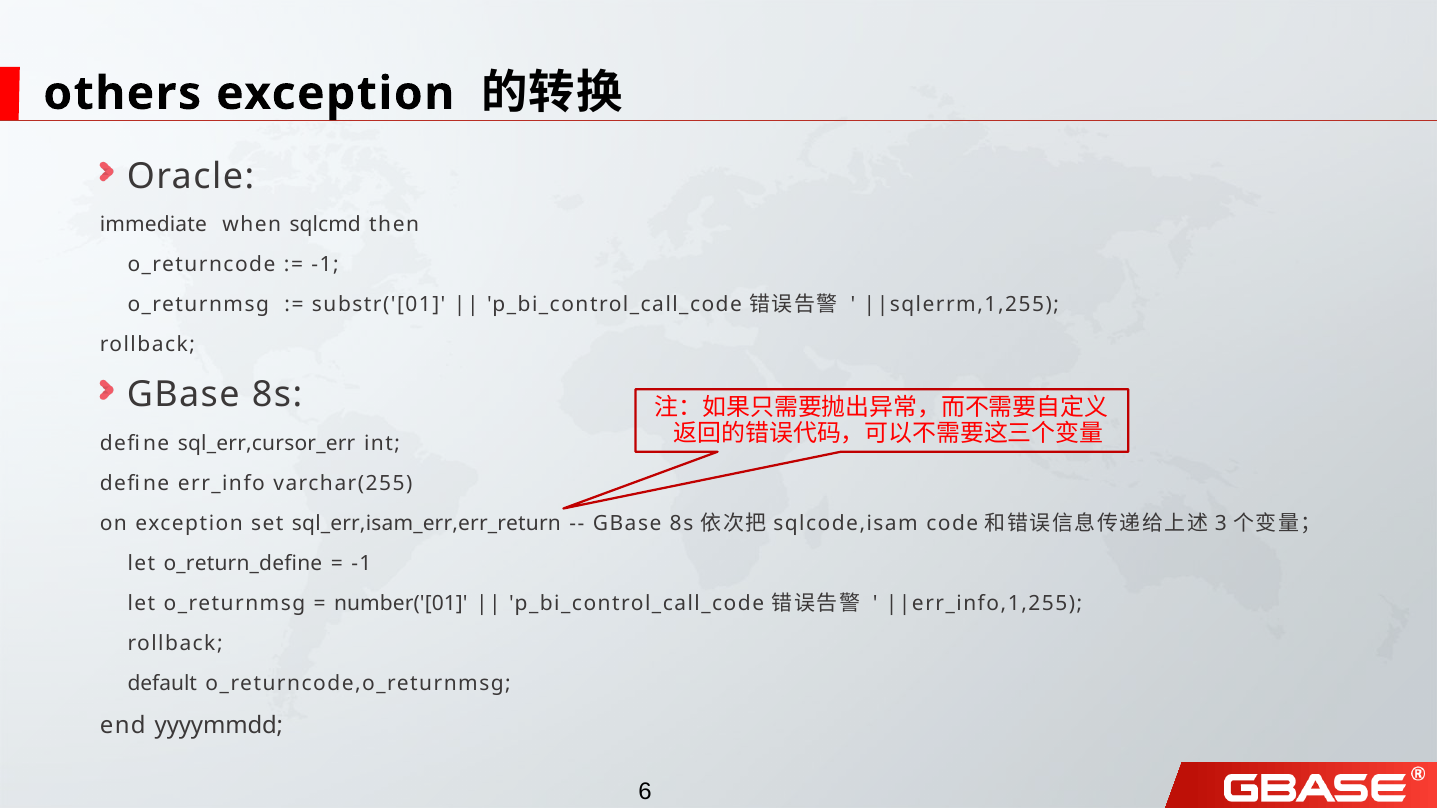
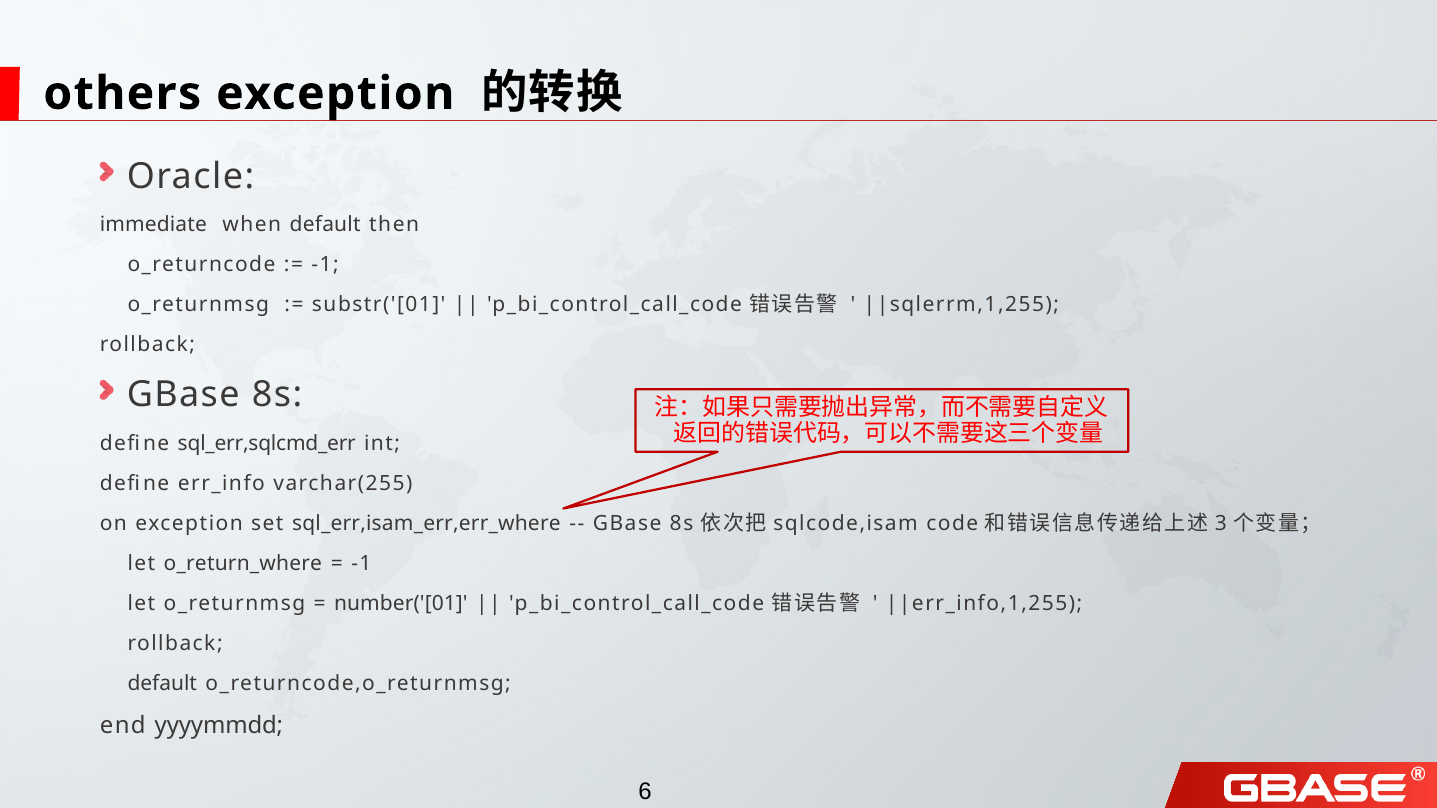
when sqlcmd: sqlcmd -> default
sql_err,cursor_err: sql_err,cursor_err -> sql_err,sqlcmd_err
sql_err,isam_err,err_return: sql_err,isam_err,err_return -> sql_err,isam_err,err_where
o_return_define: o_return_define -> o_return_where
